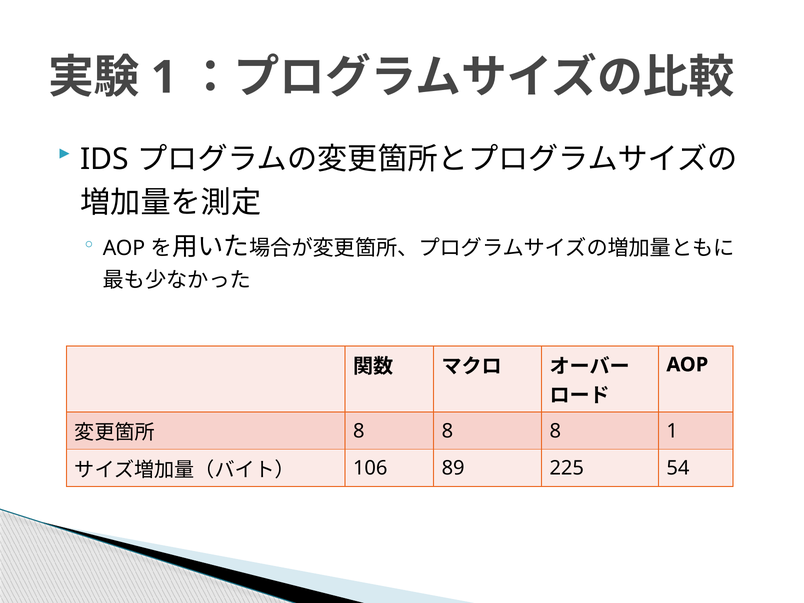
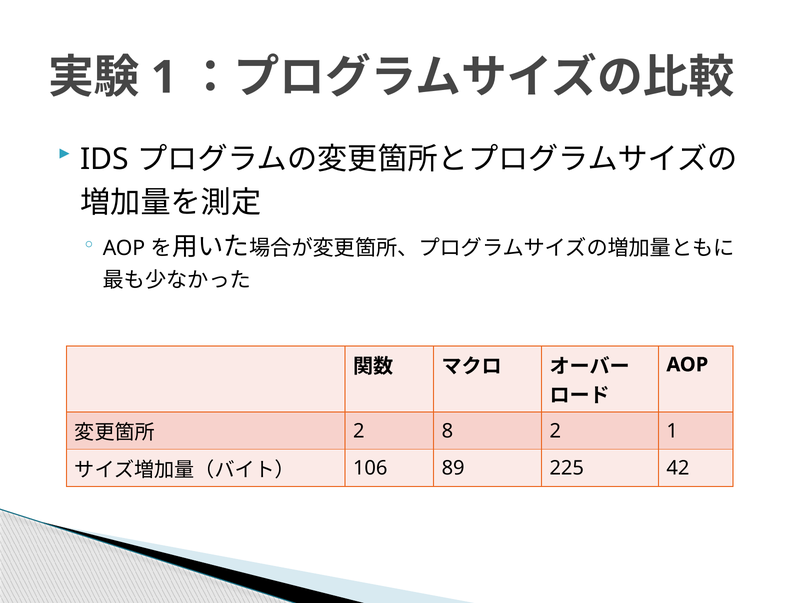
8 at (359, 431): 8 -> 2
8 at (555, 431): 8 -> 2
54: 54 -> 42
